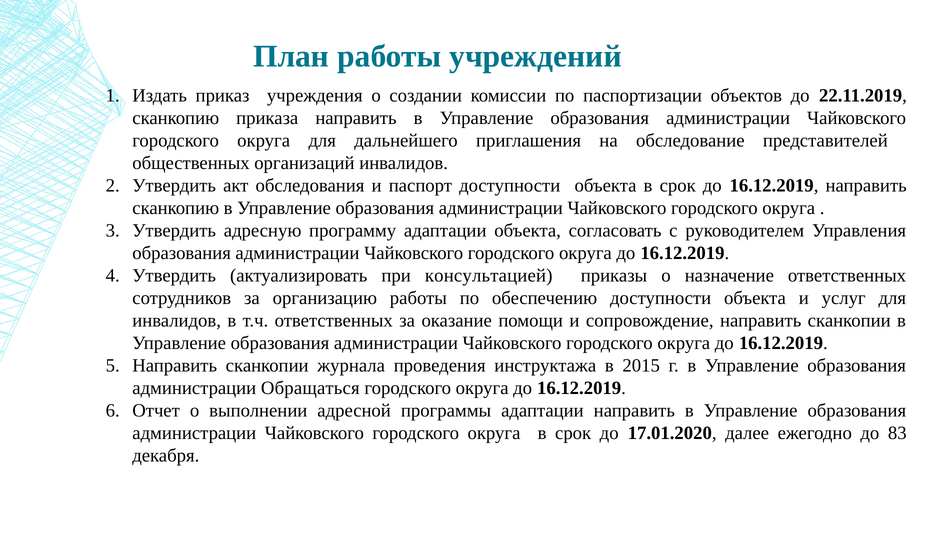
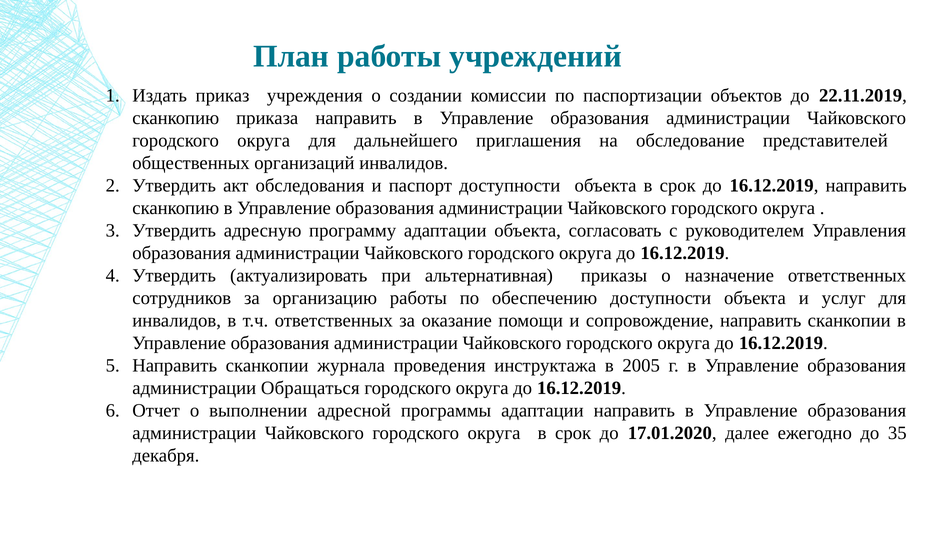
консультацией: консультацией -> альтернативная
2015: 2015 -> 2005
83: 83 -> 35
